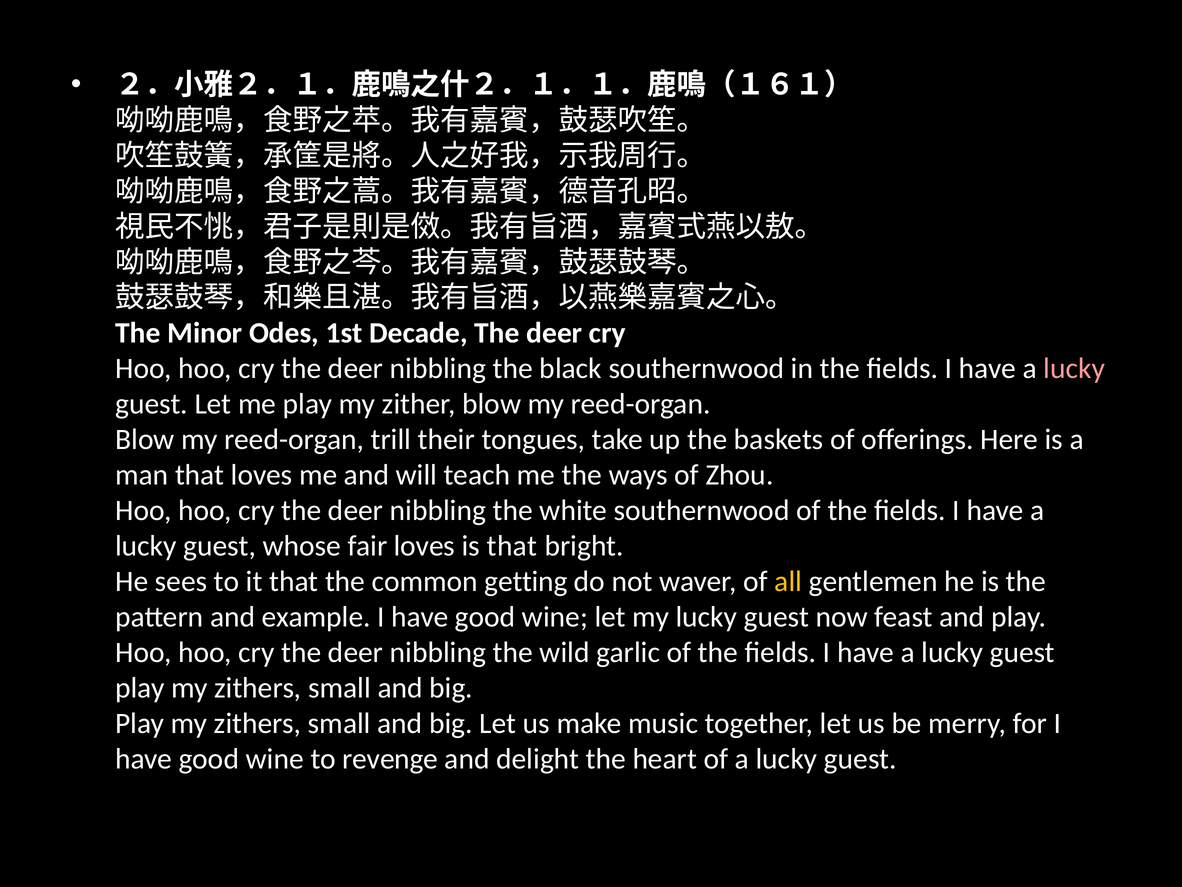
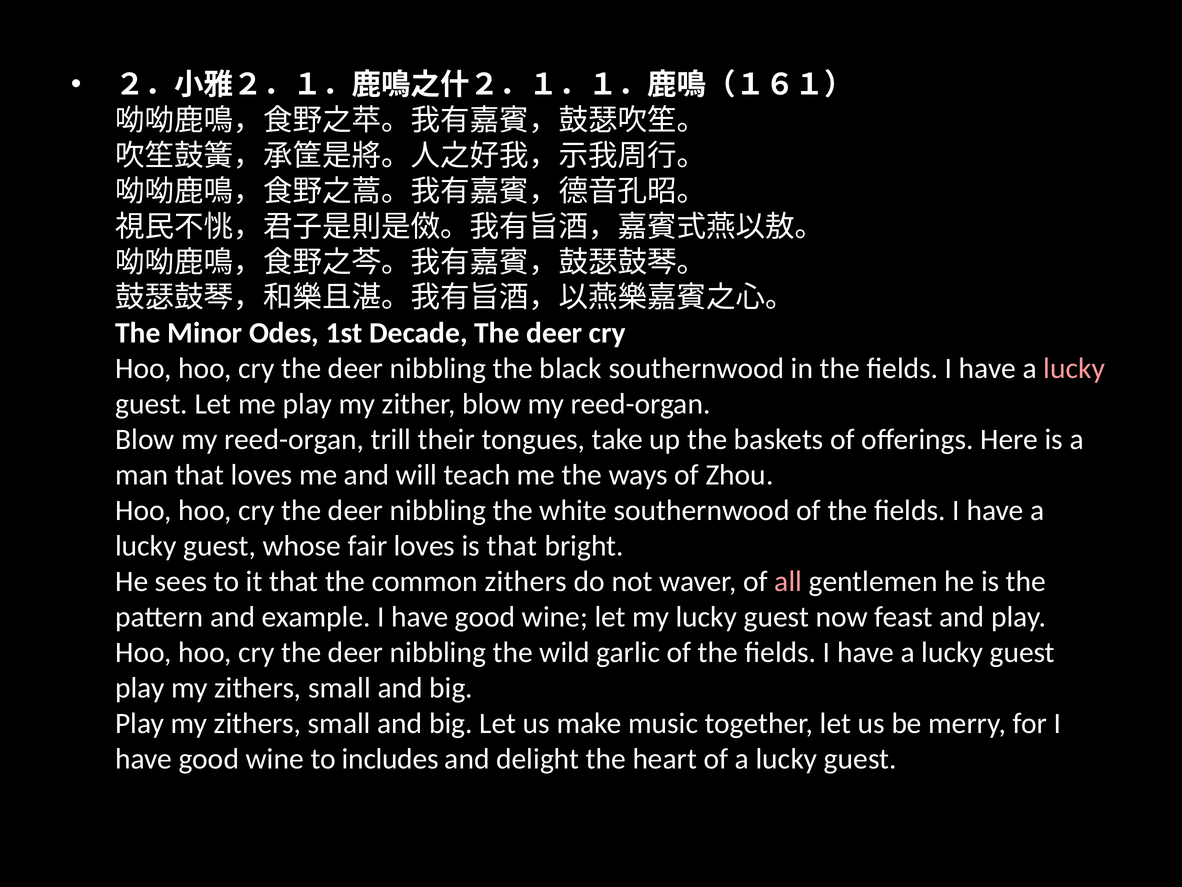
common getting: getting -> zithers
all colour: yellow -> pink
revenge: revenge -> includes
